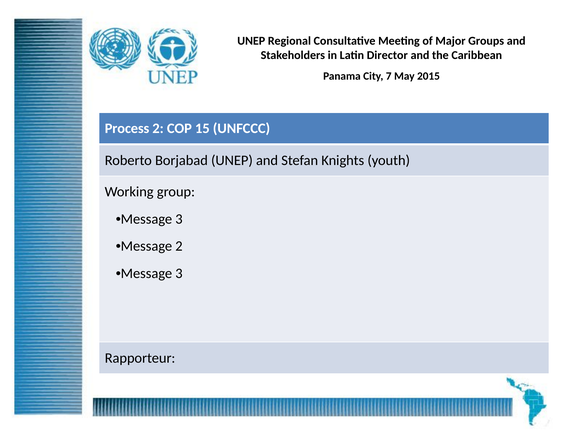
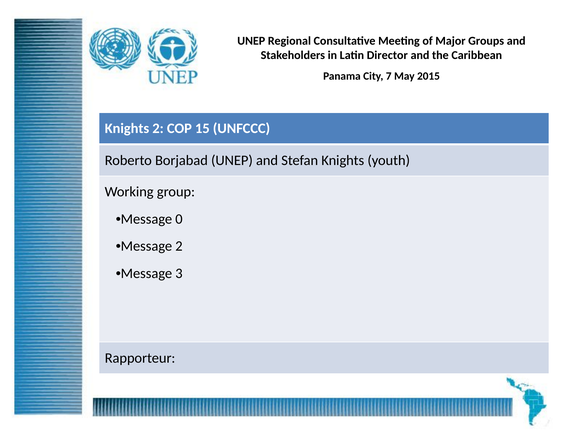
Process at (127, 129): Process -> Knights
3 at (179, 219): 3 -> 0
